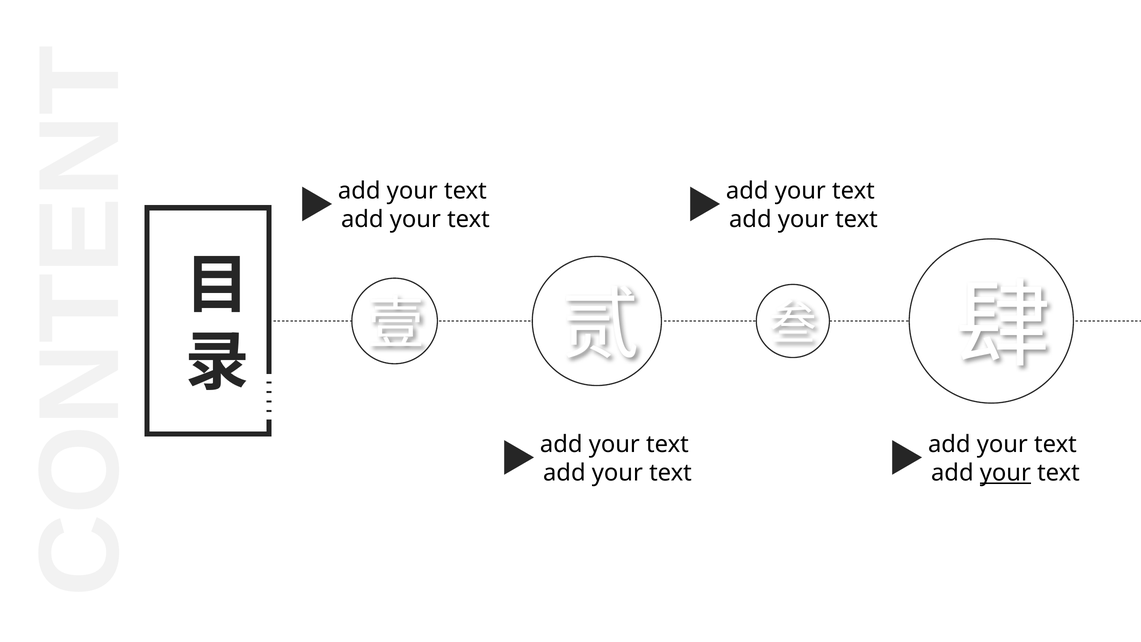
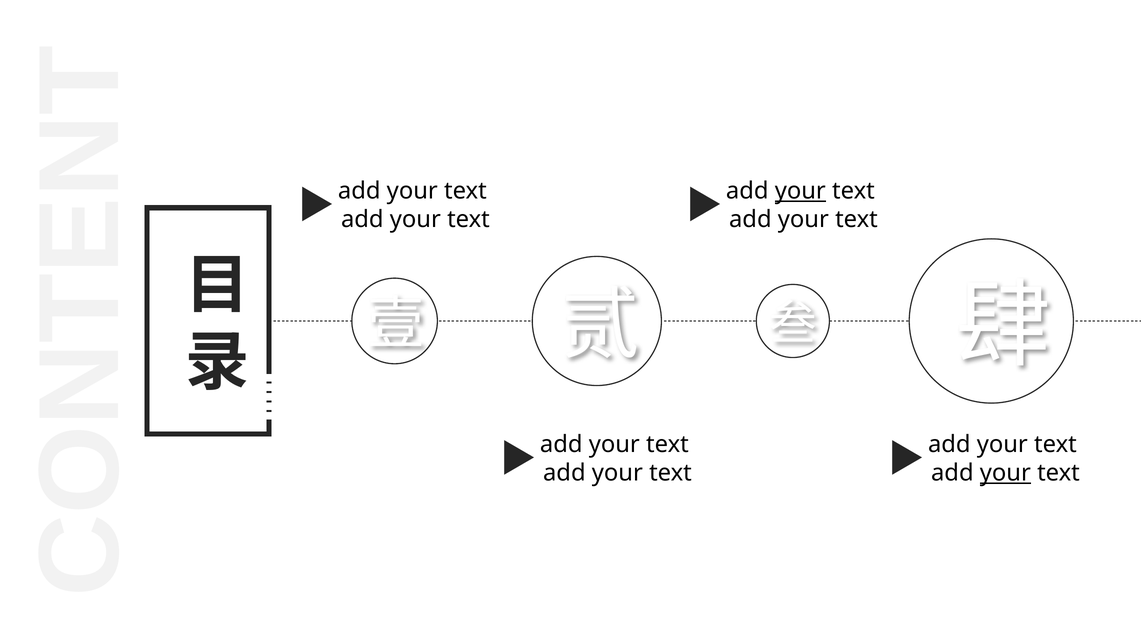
your at (800, 191) underline: none -> present
